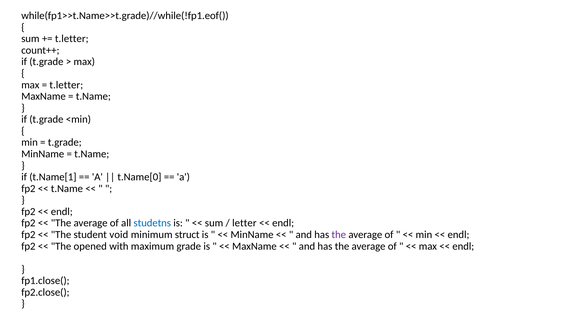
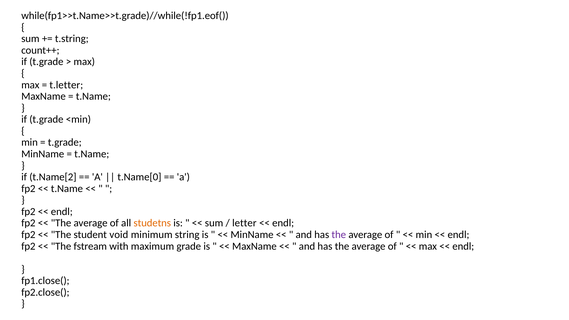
t.letter at (72, 39): t.letter -> t.string
t.Name[1: t.Name[1 -> t.Name[2
studetns colour: blue -> orange
struct: struct -> string
opened: opened -> fstream
